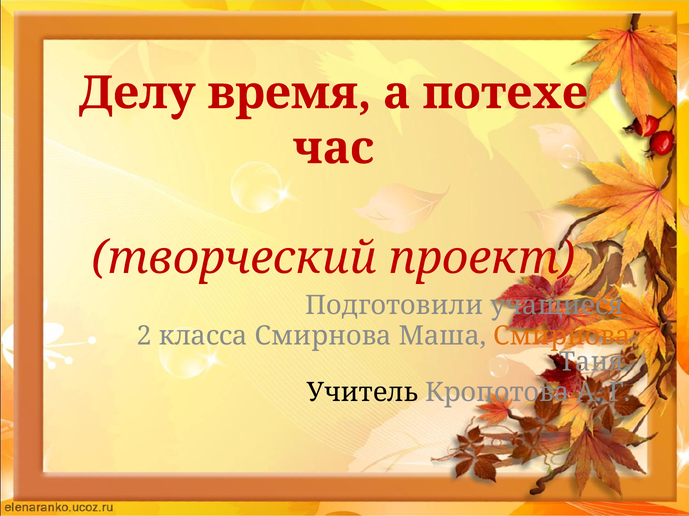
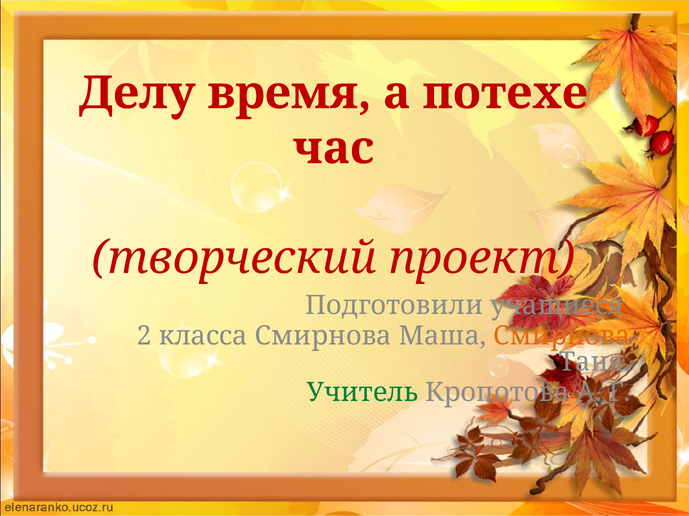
Учитель colour: black -> green
